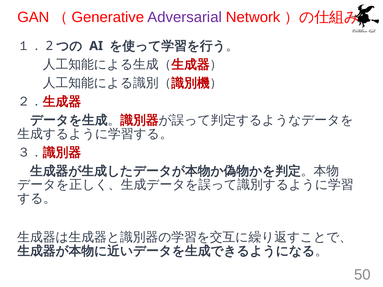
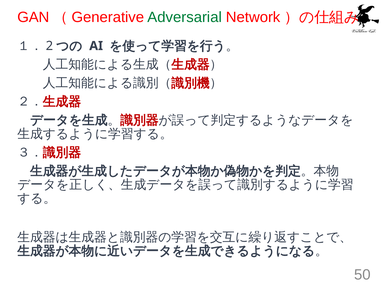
Adversarial colour: purple -> green
